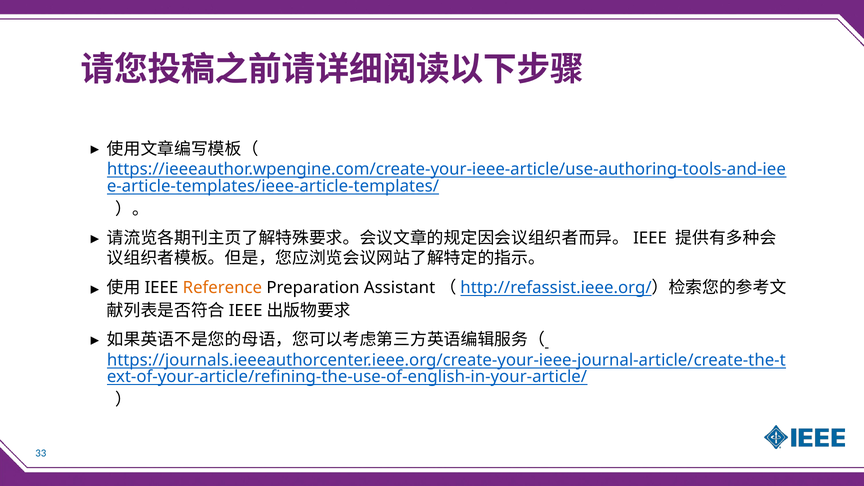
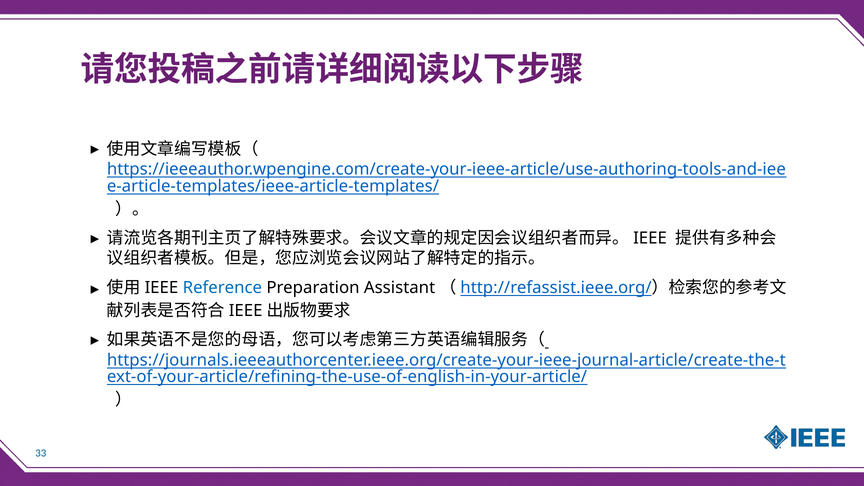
Reference colour: orange -> blue
